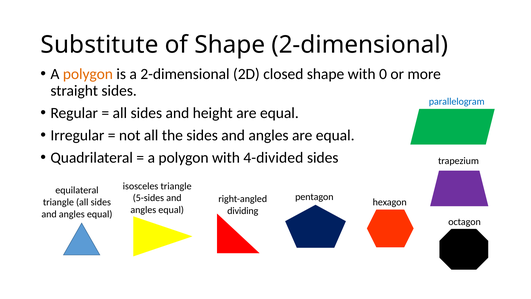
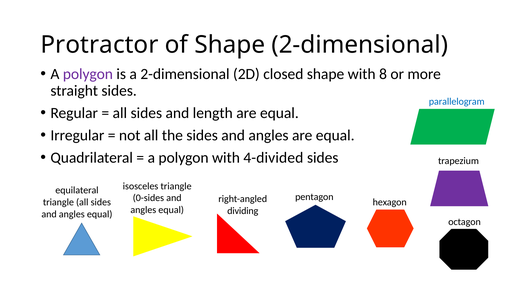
Substitute: Substitute -> Protractor
polygon at (88, 74) colour: orange -> purple
0: 0 -> 8
height: height -> length
5-sides: 5-sides -> 0-sides
